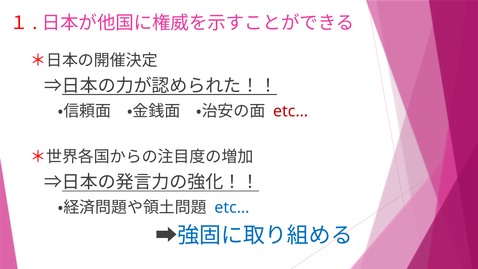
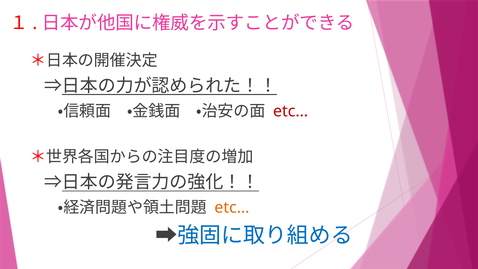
etc… at (232, 207) colour: blue -> orange
